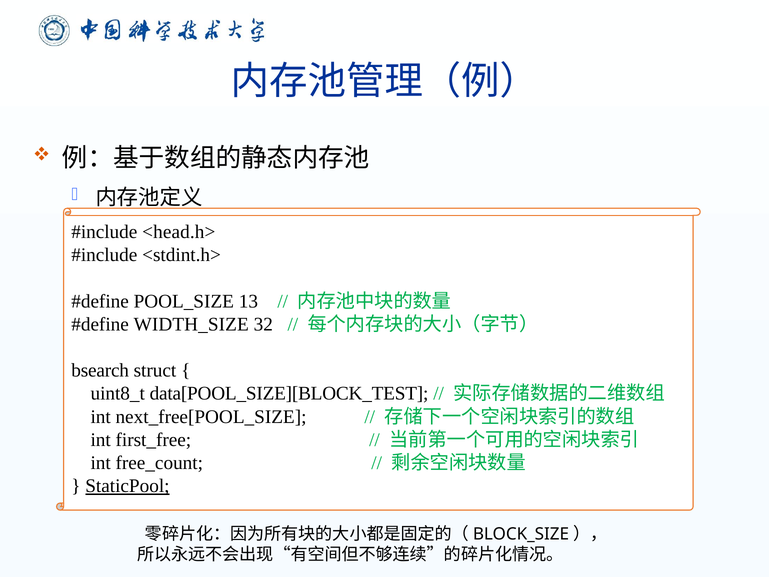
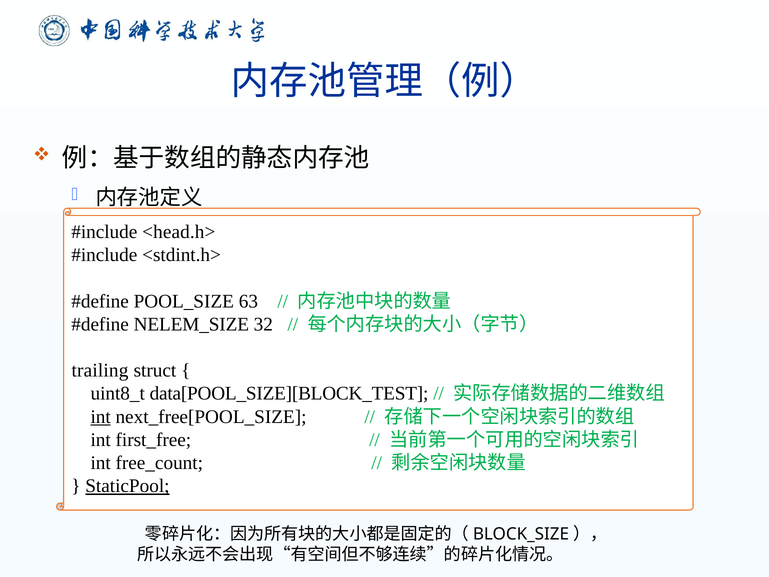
13: 13 -> 63
WIDTH_SIZE: WIDTH_SIZE -> NELEM_SIZE
bsearch: bsearch -> trailing
int at (101, 417) underline: none -> present
